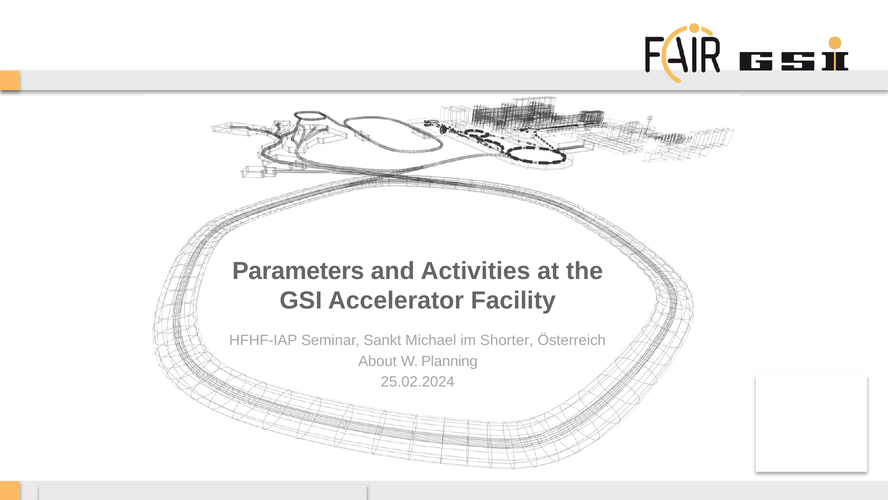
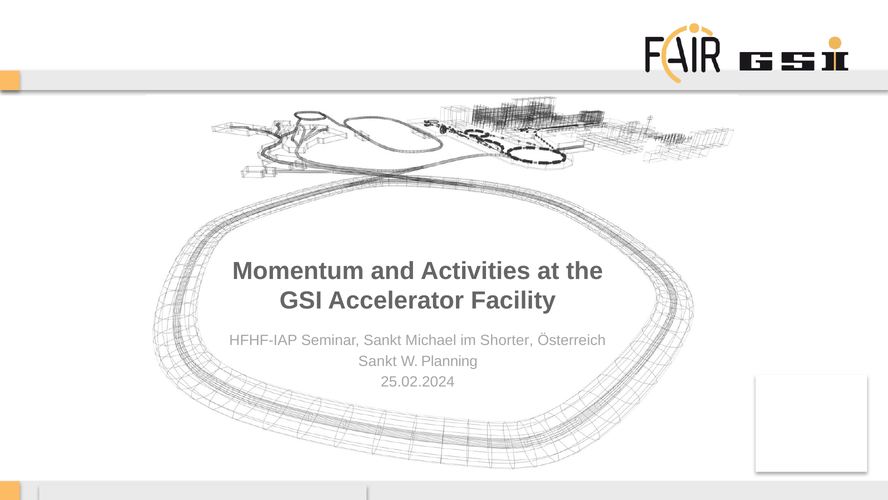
Parameters: Parameters -> Momentum
About at (378, 361): About -> Sankt
